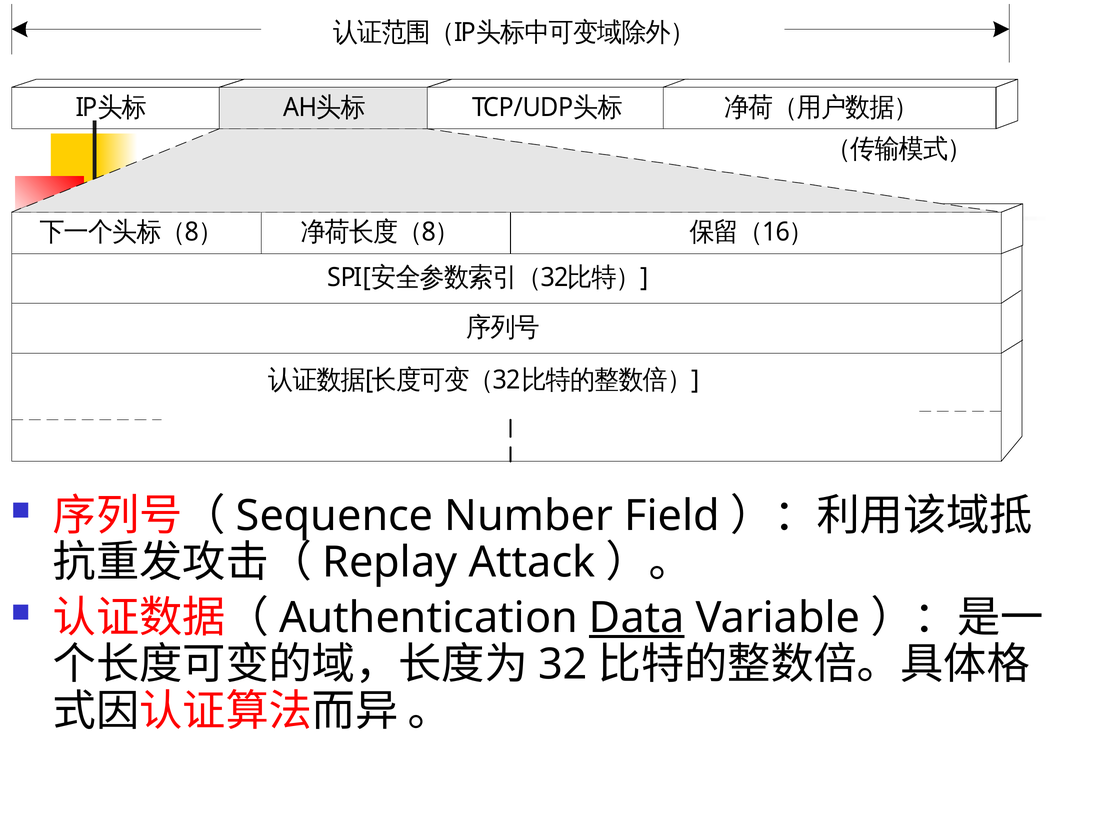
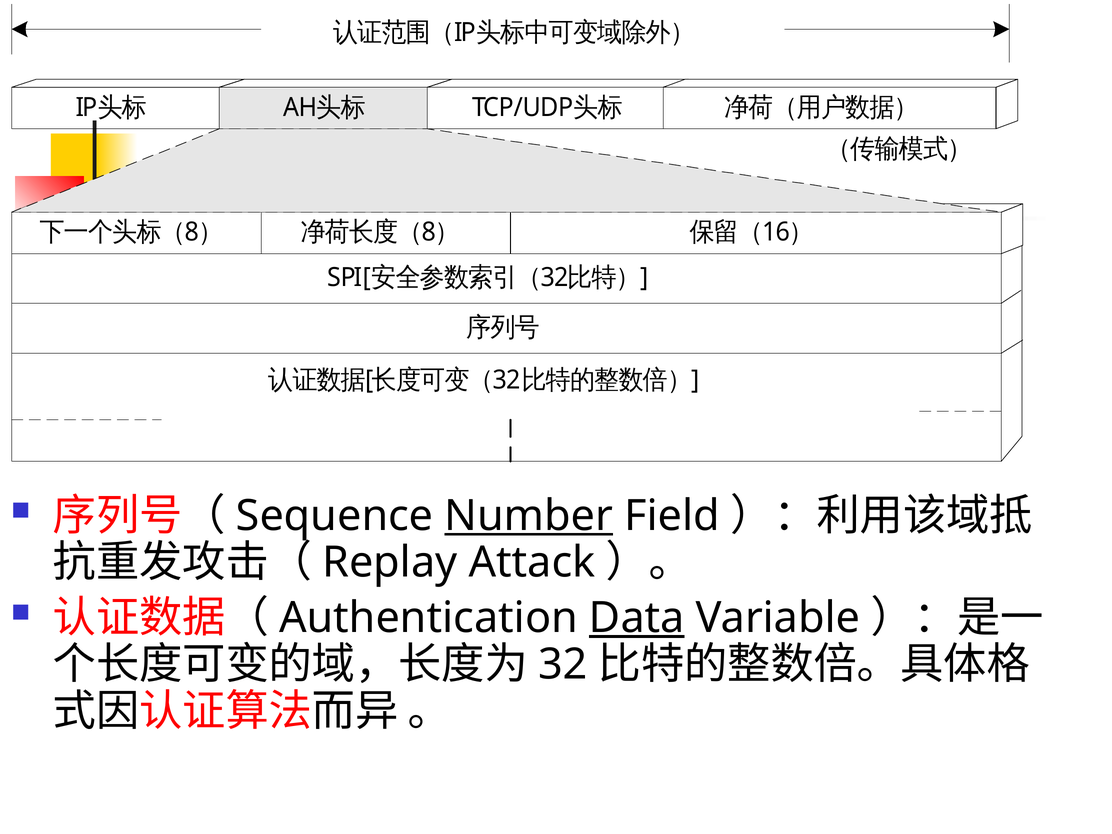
Number underline: none -> present
